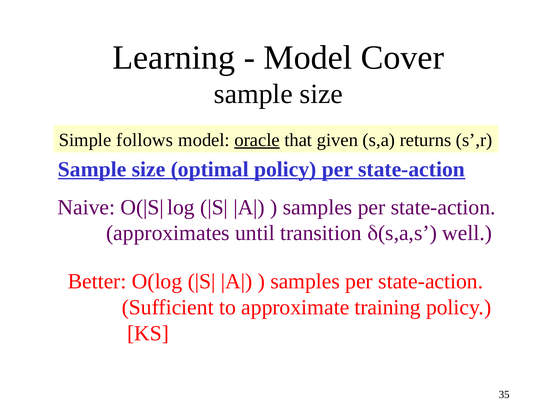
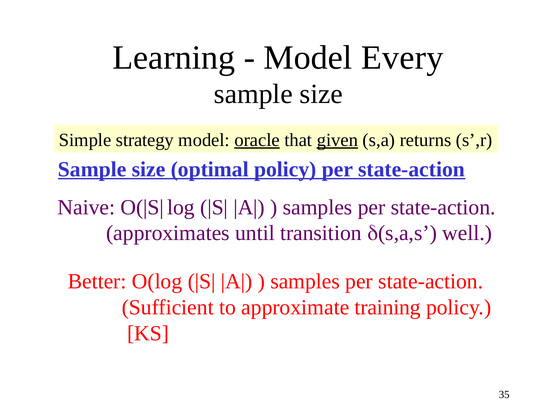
Cover: Cover -> Every
follows: follows -> strategy
given underline: none -> present
